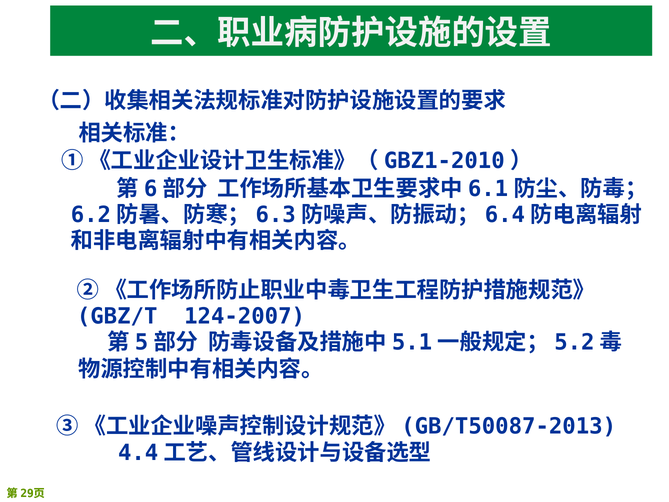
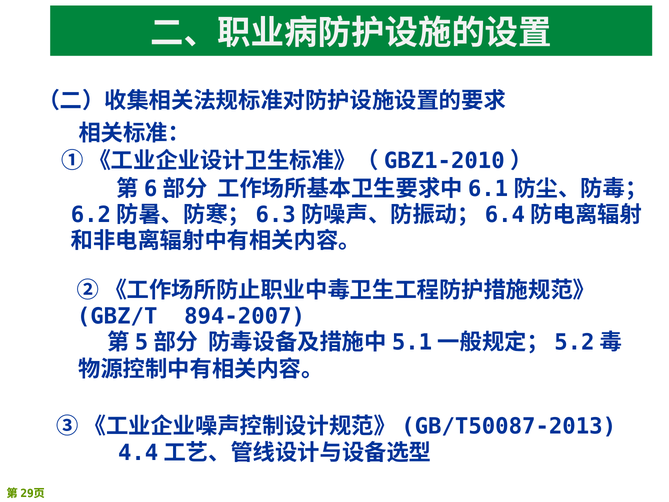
124-2007: 124-2007 -> 894-2007
